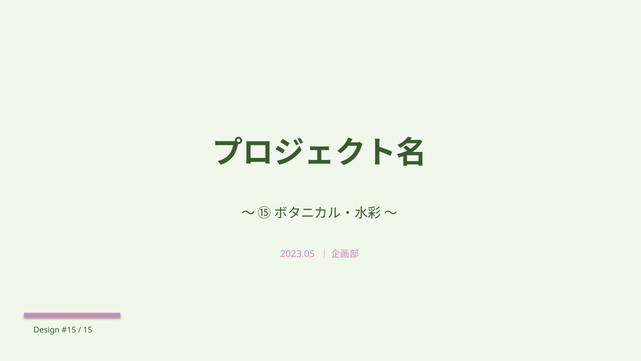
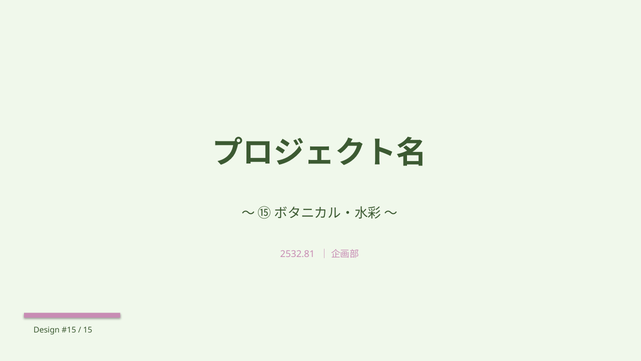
2023.05: 2023.05 -> 2532.81
